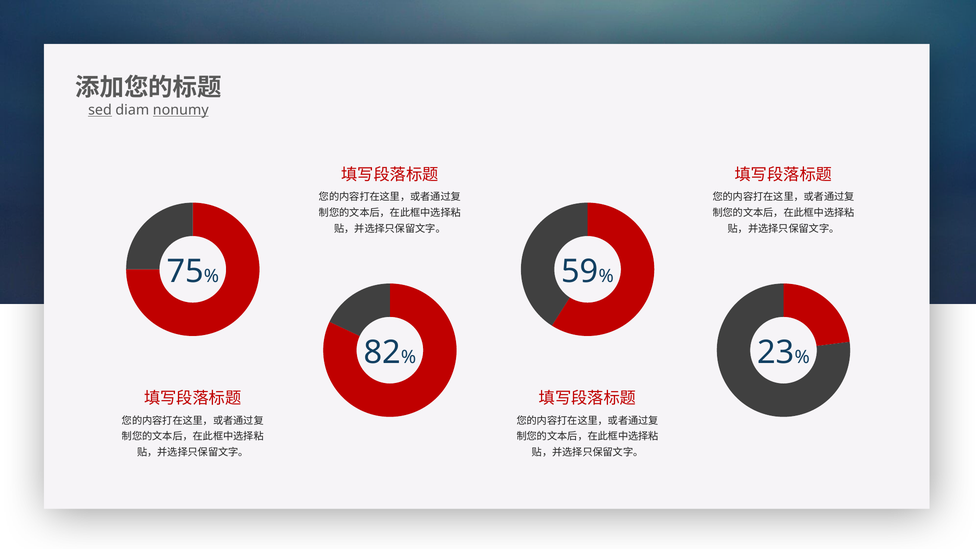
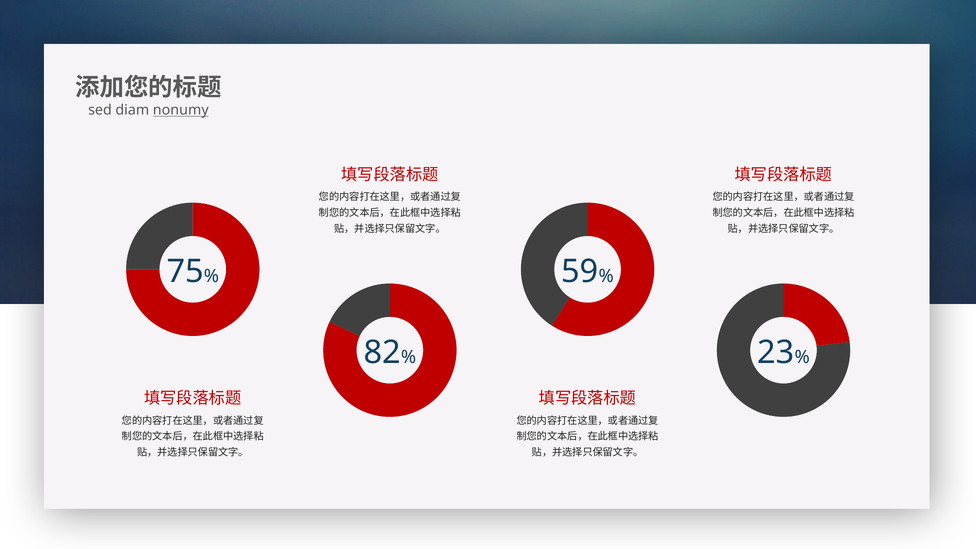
sed underline: present -> none
